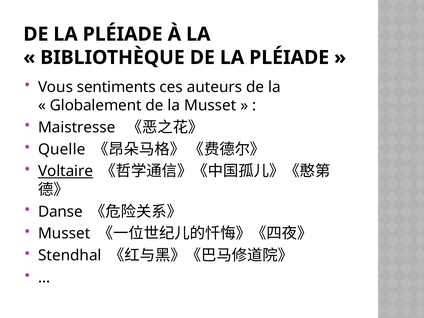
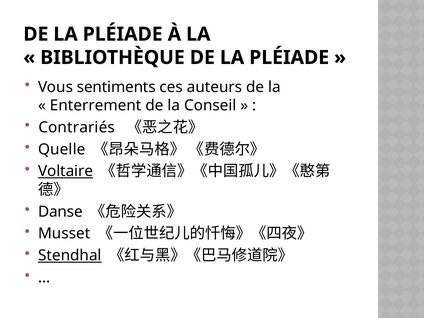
Globalement: Globalement -> Enterrement
la Musset: Musset -> Conseil
Maistresse: Maistresse -> Contrariés
Stendhal underline: none -> present
